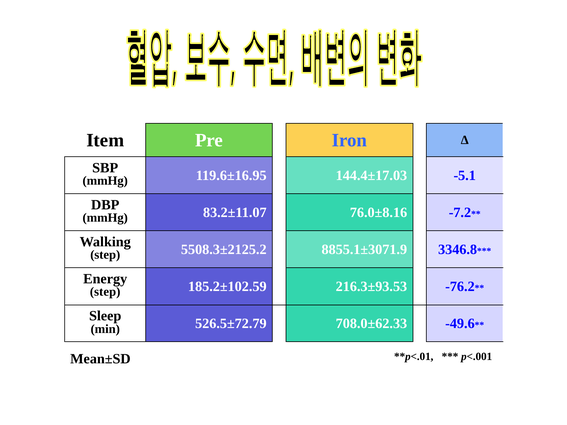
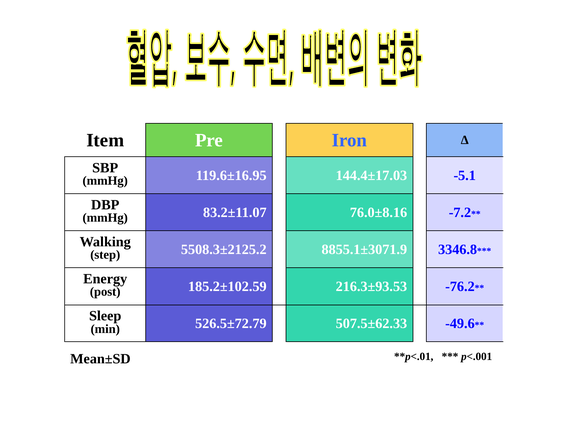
step at (105, 292): step -> post
708.0±62.33: 708.0±62.33 -> 507.5±62.33
